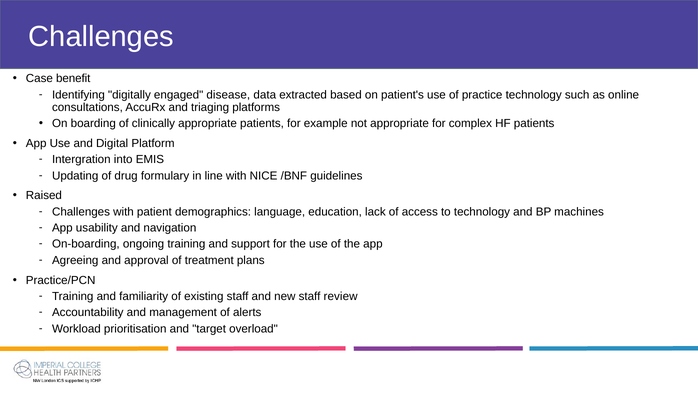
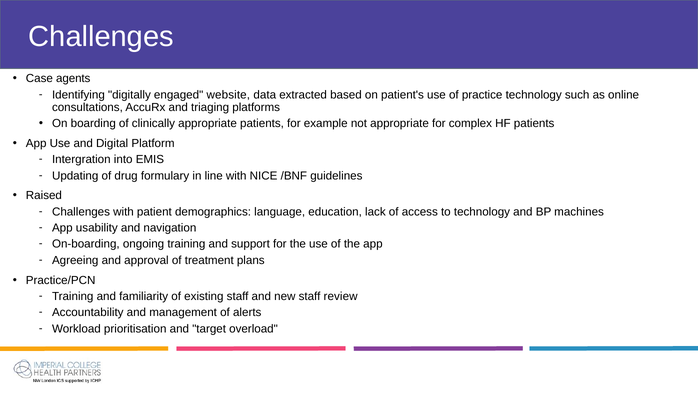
benefit: benefit -> agents
disease: disease -> website
